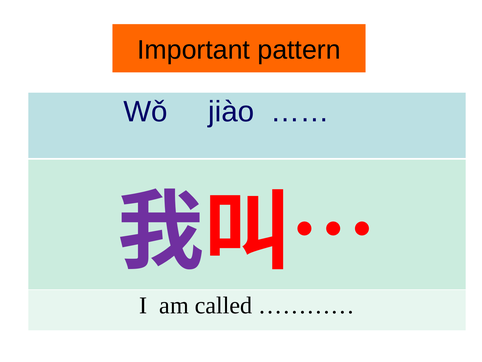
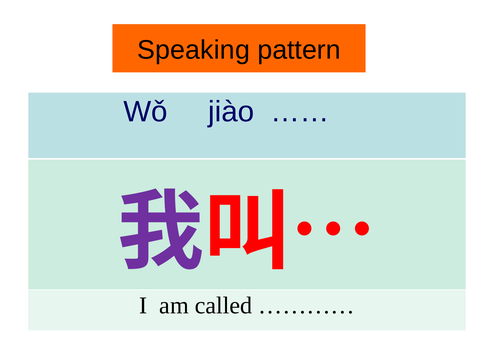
Important: Important -> Speaking
